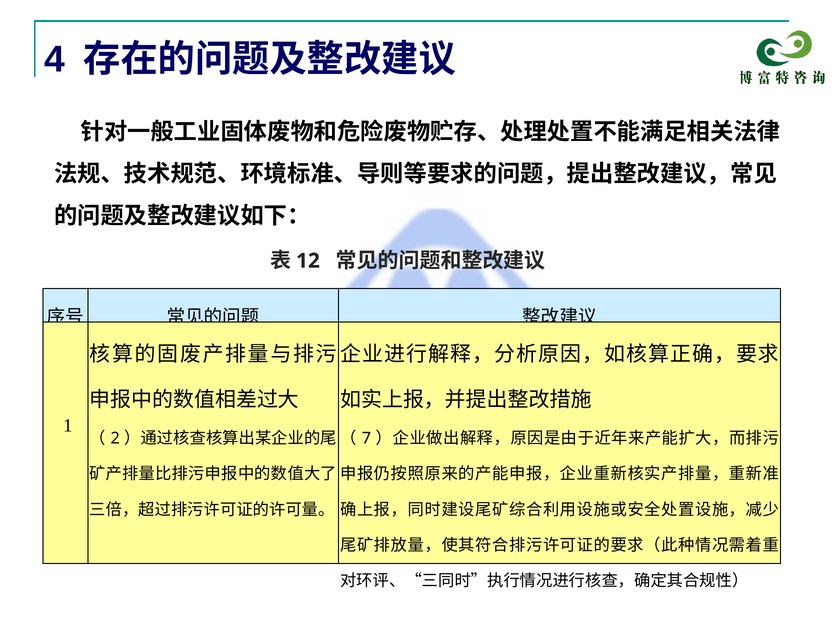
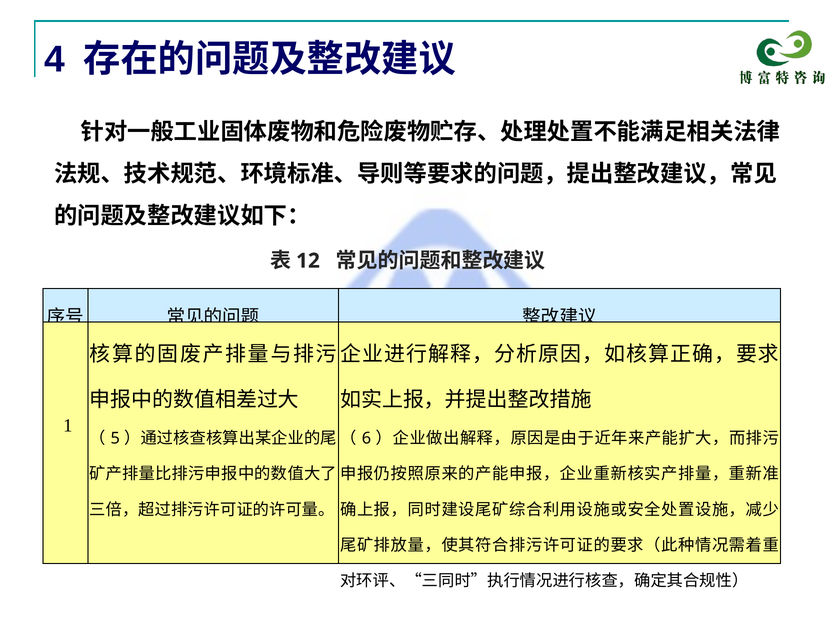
2: 2 -> 5
7: 7 -> 6
